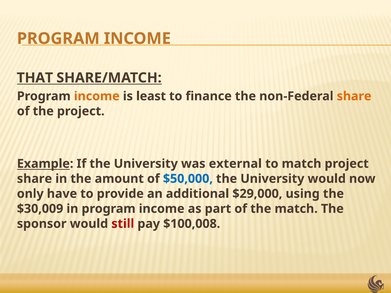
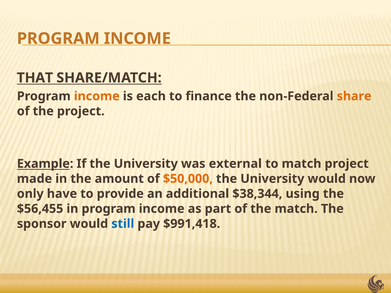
least: least -> each
share at (34, 179): share -> made
$50,000 colour: blue -> orange
$29,000: $29,000 -> $38,344
$30,009: $30,009 -> $56,455
still colour: red -> blue
$100,008: $100,008 -> $991,418
